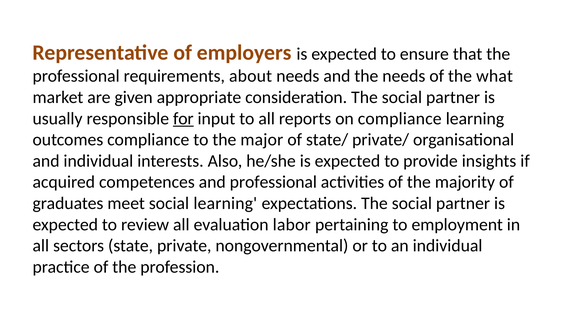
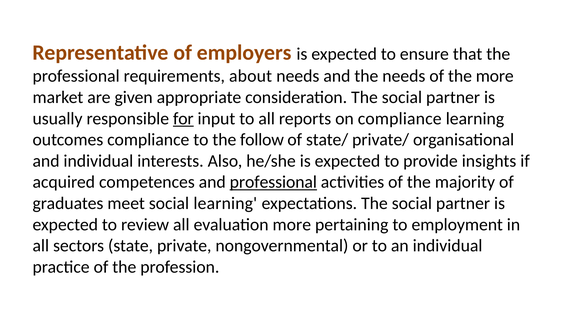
the what: what -> more
major: major -> follow
professional at (273, 182) underline: none -> present
evaluation labor: labor -> more
